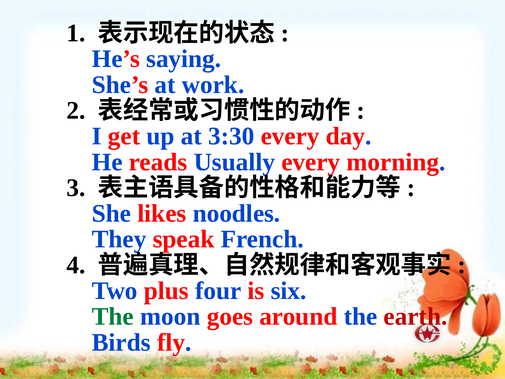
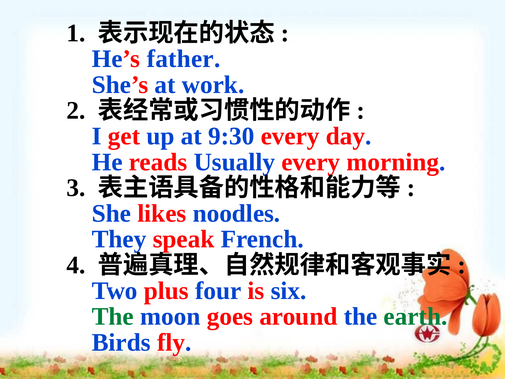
saying: saying -> father
3:30: 3:30 -> 9:30
earth colour: red -> green
